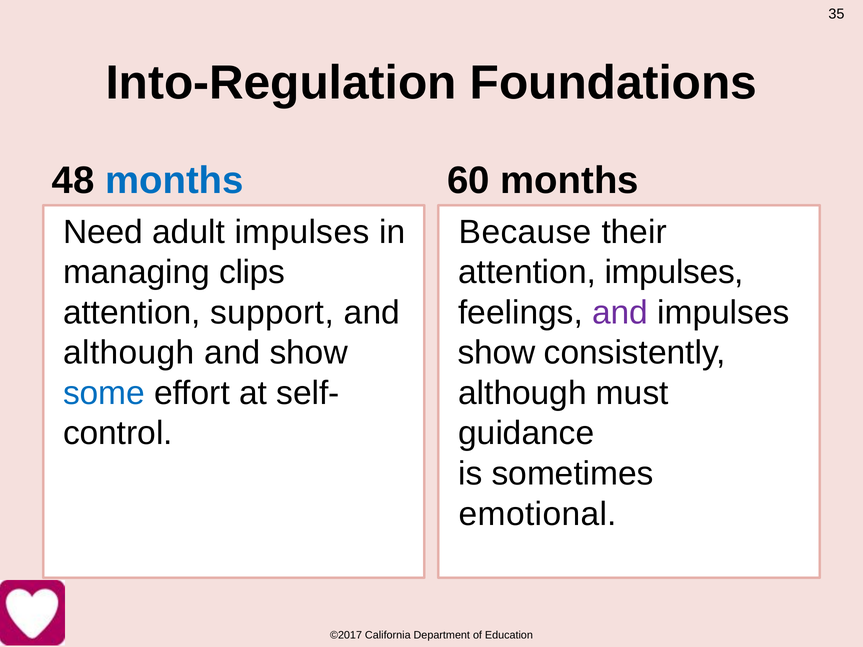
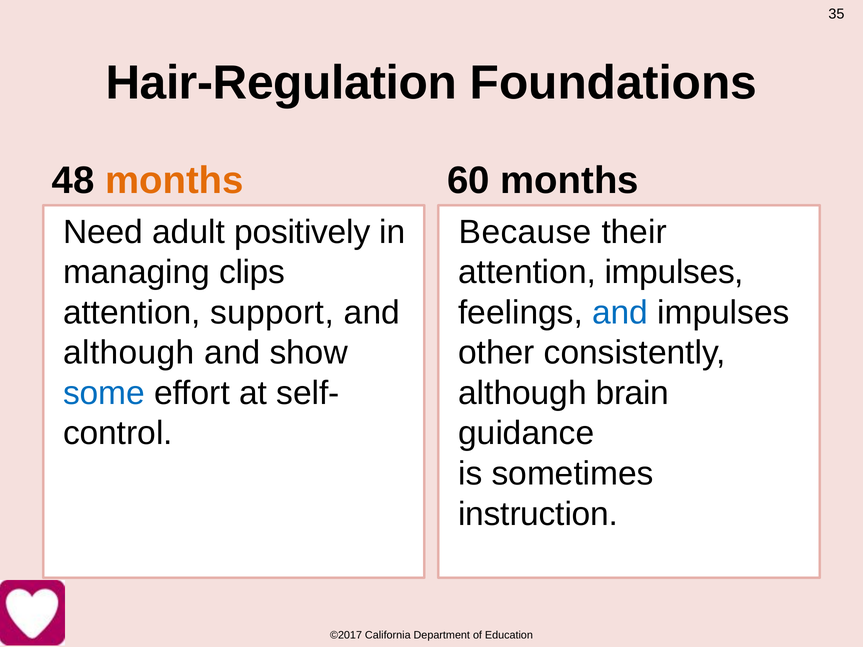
Into-Regulation: Into-Regulation -> Hair-Regulation
months at (174, 181) colour: blue -> orange
adult impulses: impulses -> positively
and at (620, 313) colour: purple -> blue
show at (497, 353): show -> other
must: must -> brain
emotional: emotional -> instruction
